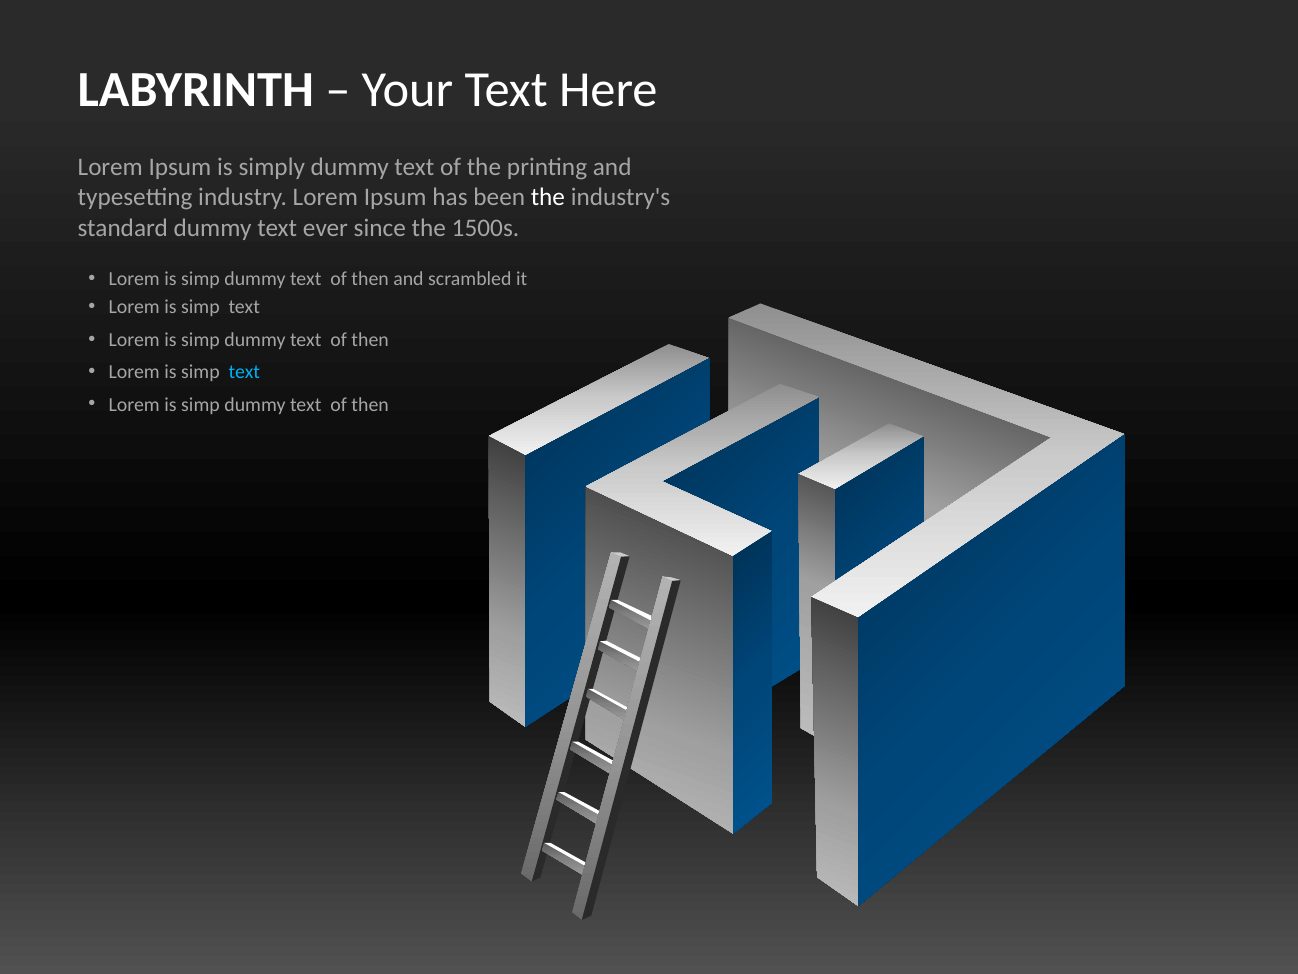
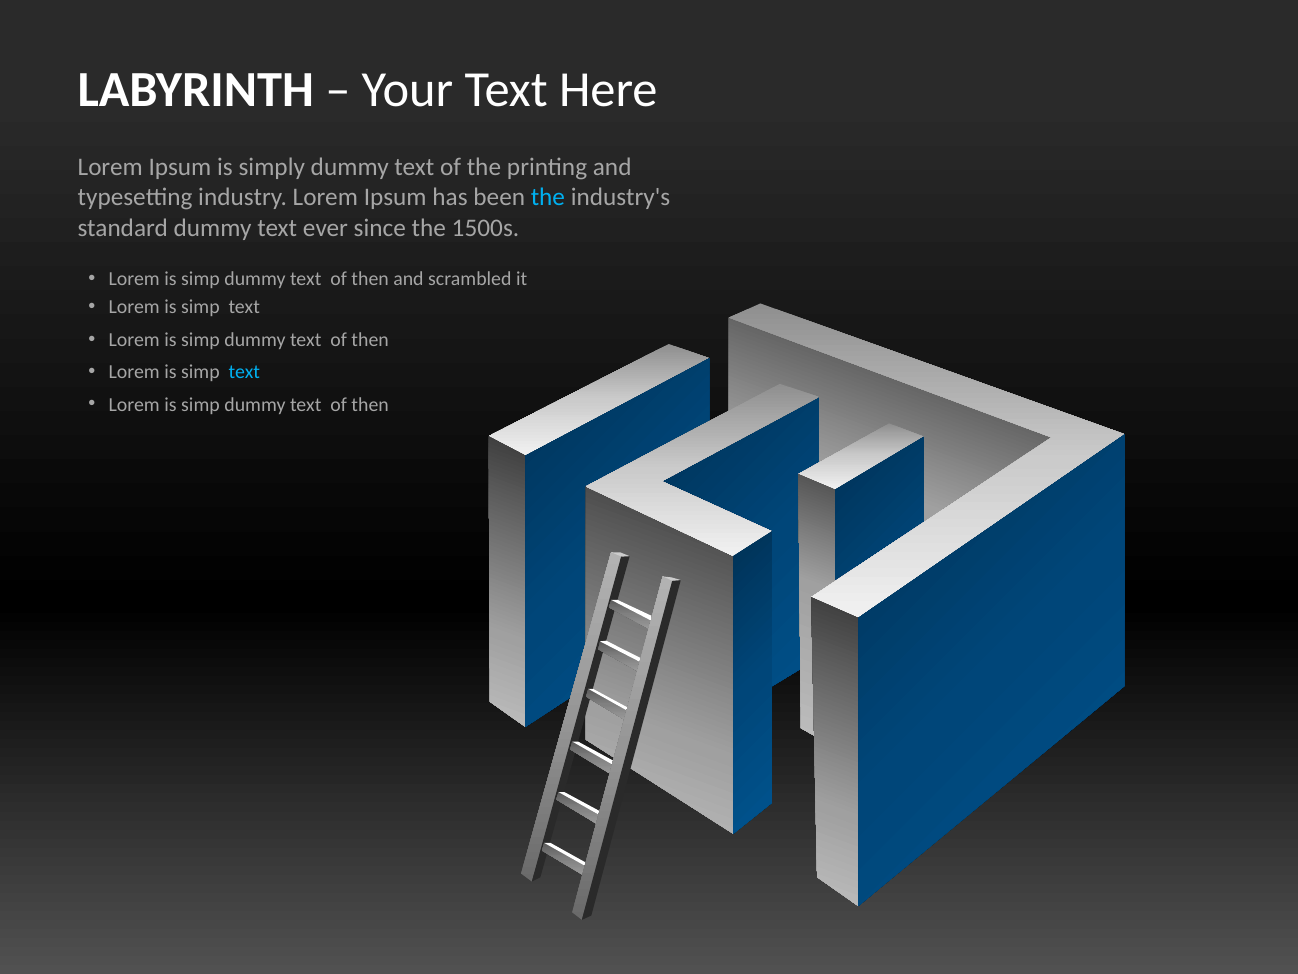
the at (548, 198) colour: white -> light blue
